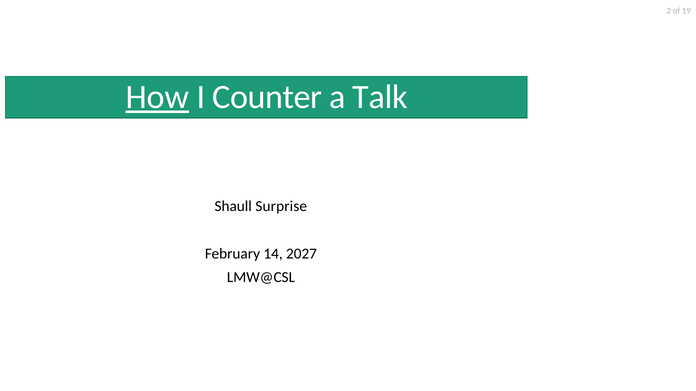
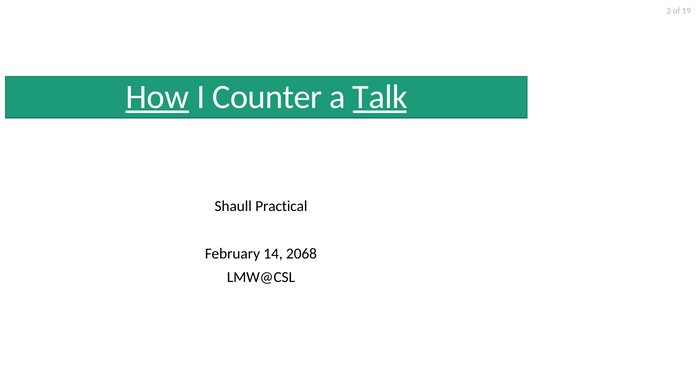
Talk underline: none -> present
Surprise: Surprise -> Practical
2027: 2027 -> 2068
